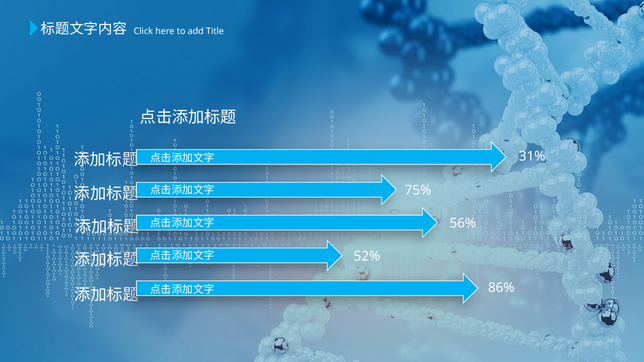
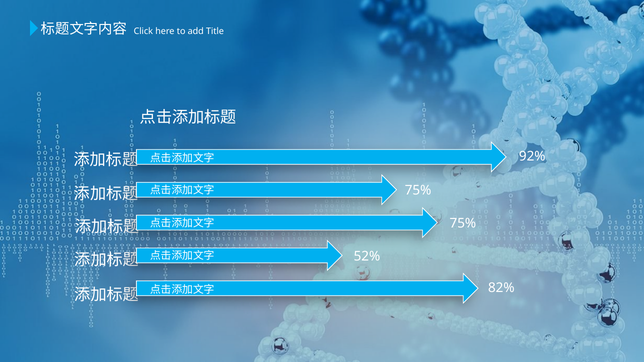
31%: 31% -> 92%
56% at (463, 223): 56% -> 75%
86%: 86% -> 82%
